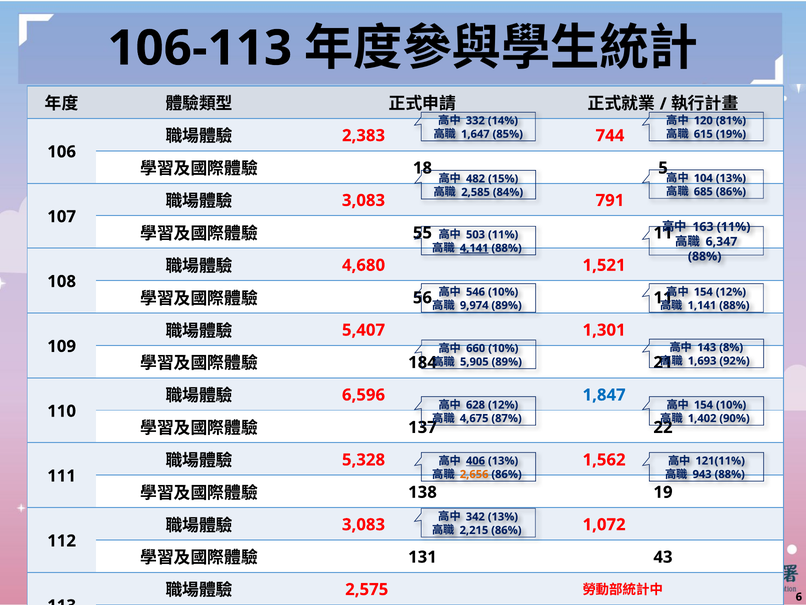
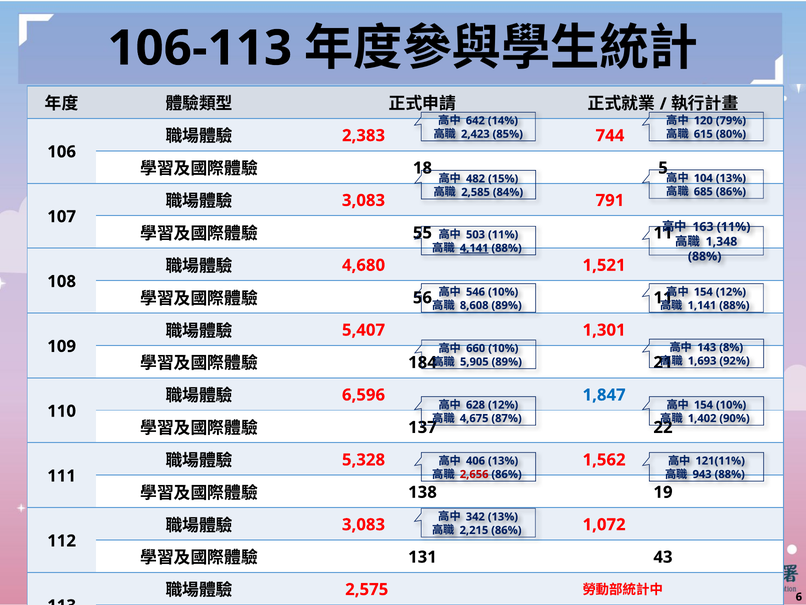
332: 332 -> 642
81%: 81% -> 79%
1,647: 1,647 -> 2,423
19%: 19% -> 80%
6,347: 6,347 -> 1,348
9,974: 9,974 -> 8,608
406 underline: present -> none
2,656 colour: orange -> red
